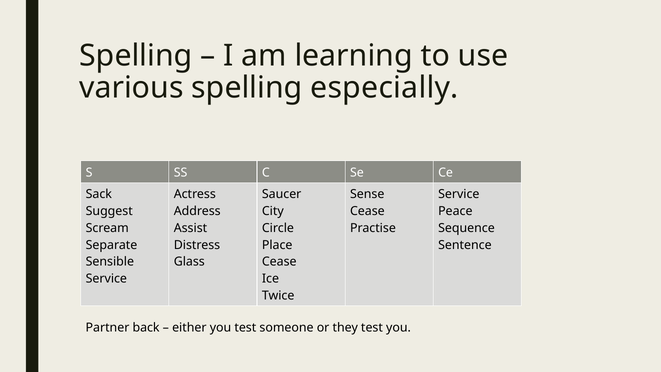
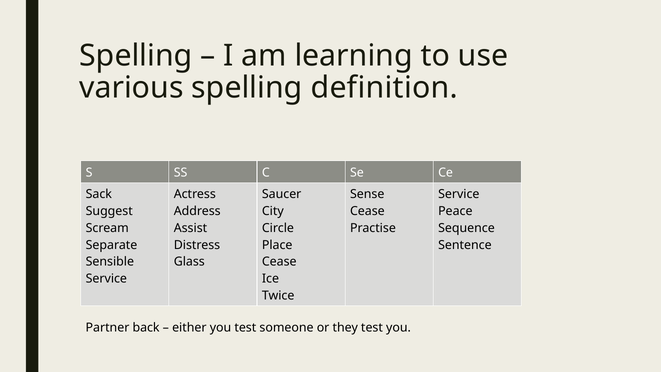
especially: especially -> definition
